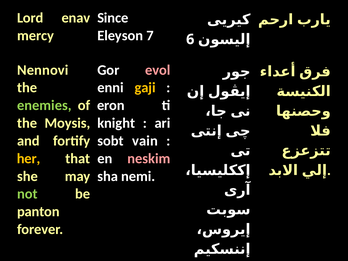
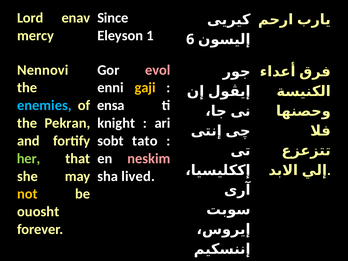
7: 7 -> 1
enemies colour: light green -> light blue
eron: eron -> ensa
Moysis: Moysis -> Pekran
vain: vain -> tato
her colour: yellow -> light green
nemi: nemi -> lived
not colour: light green -> yellow
panton: panton -> ouosht
